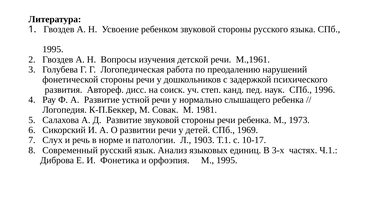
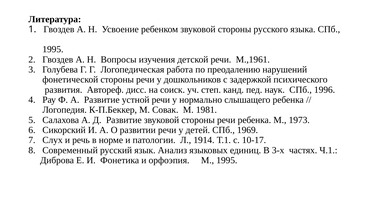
1903: 1903 -> 1914
